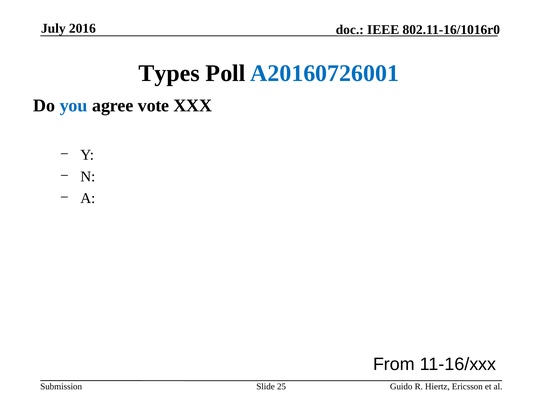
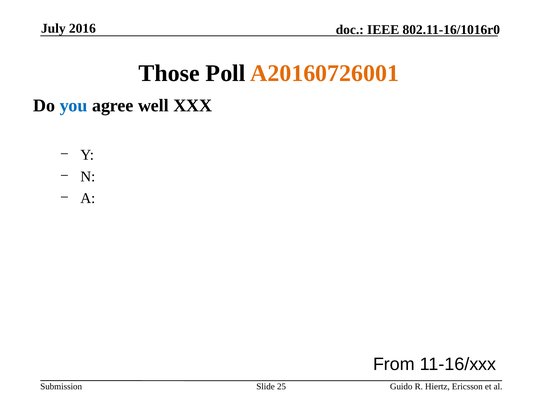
Types: Types -> Those
A20160726001 colour: blue -> orange
vote: vote -> well
